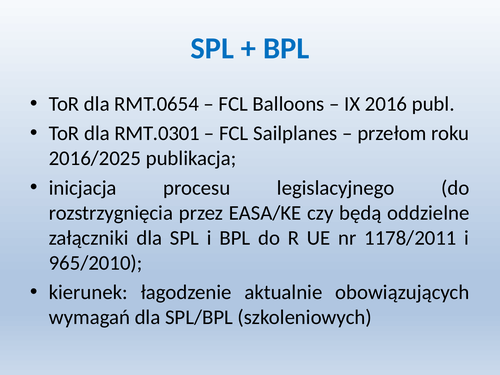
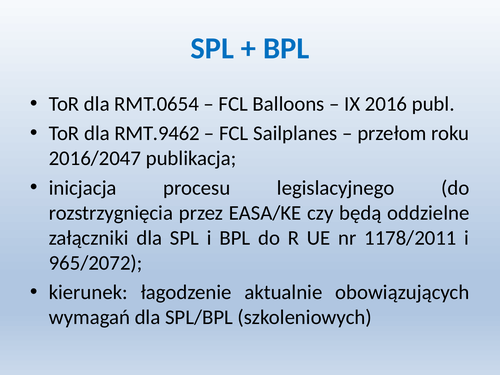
RMT.0301: RMT.0301 -> RMT.9462
2016/2025: 2016/2025 -> 2016/2047
965/2010: 965/2010 -> 965/2072
